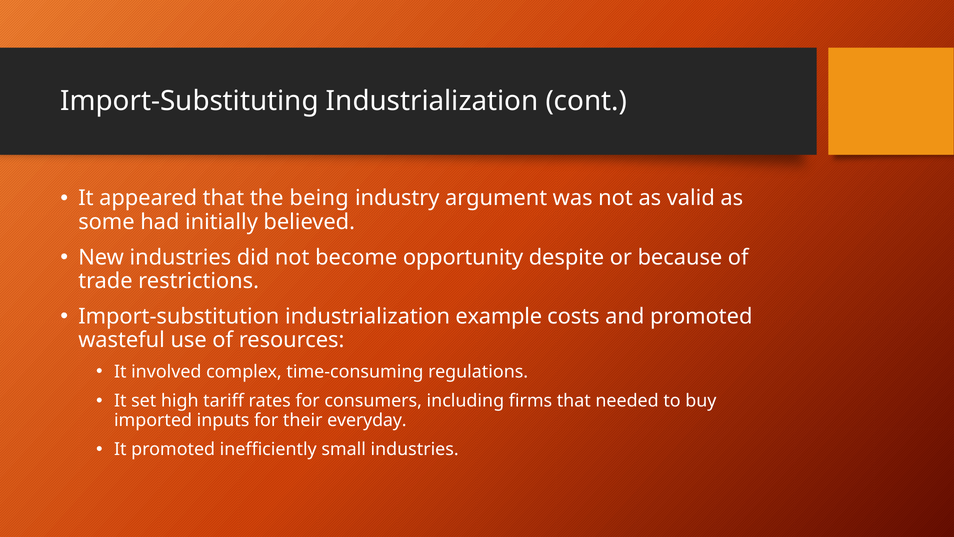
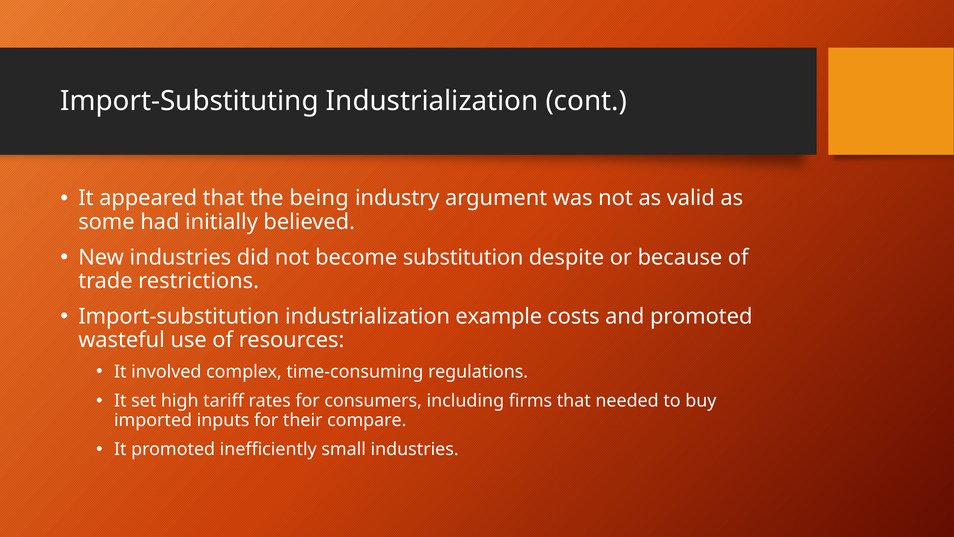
opportunity: opportunity -> substitution
everyday: everyday -> compare
